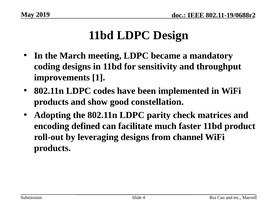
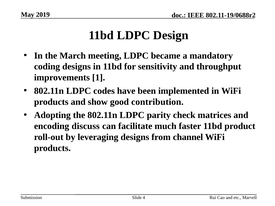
constellation: constellation -> contribution
defined: defined -> discuss
